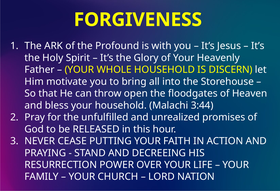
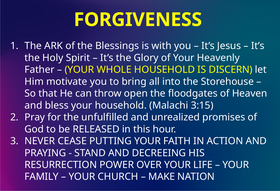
Profound: Profound -> Blessings
3:44: 3:44 -> 3:15
LORD: LORD -> MAKE
